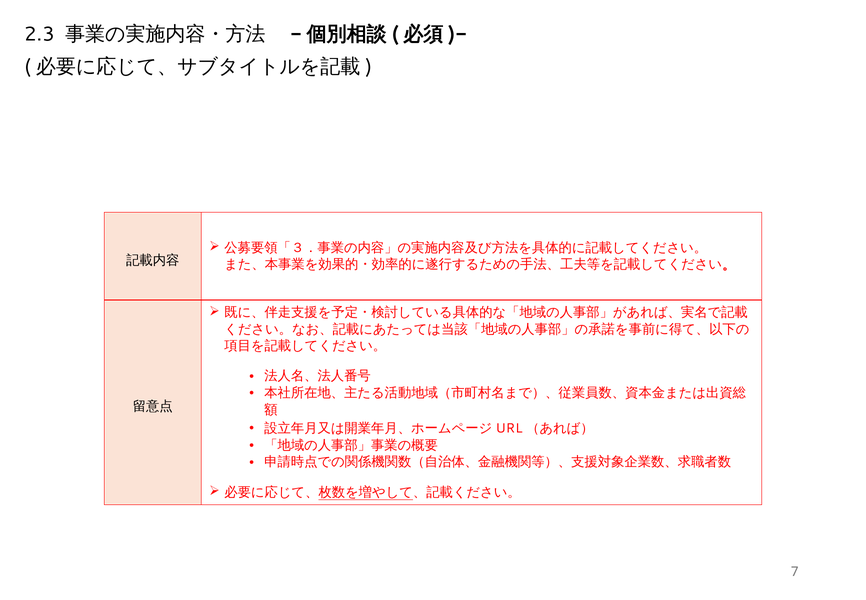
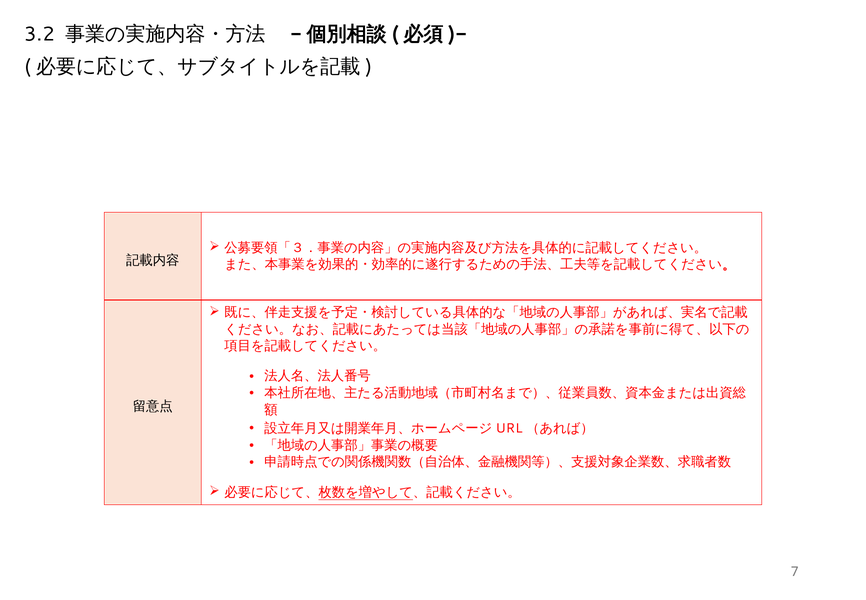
2.3: 2.3 -> 3.2
